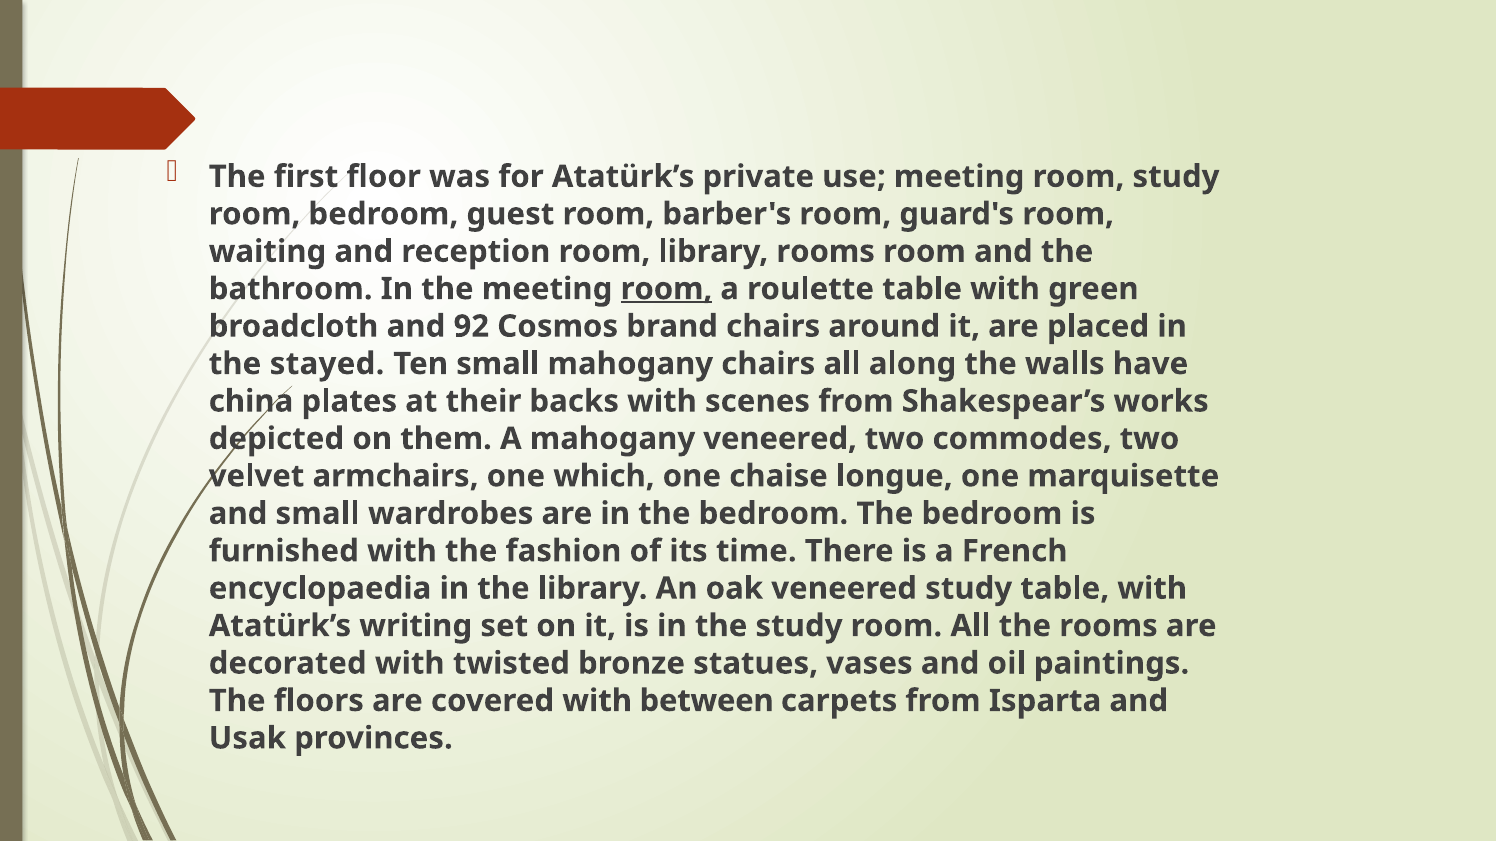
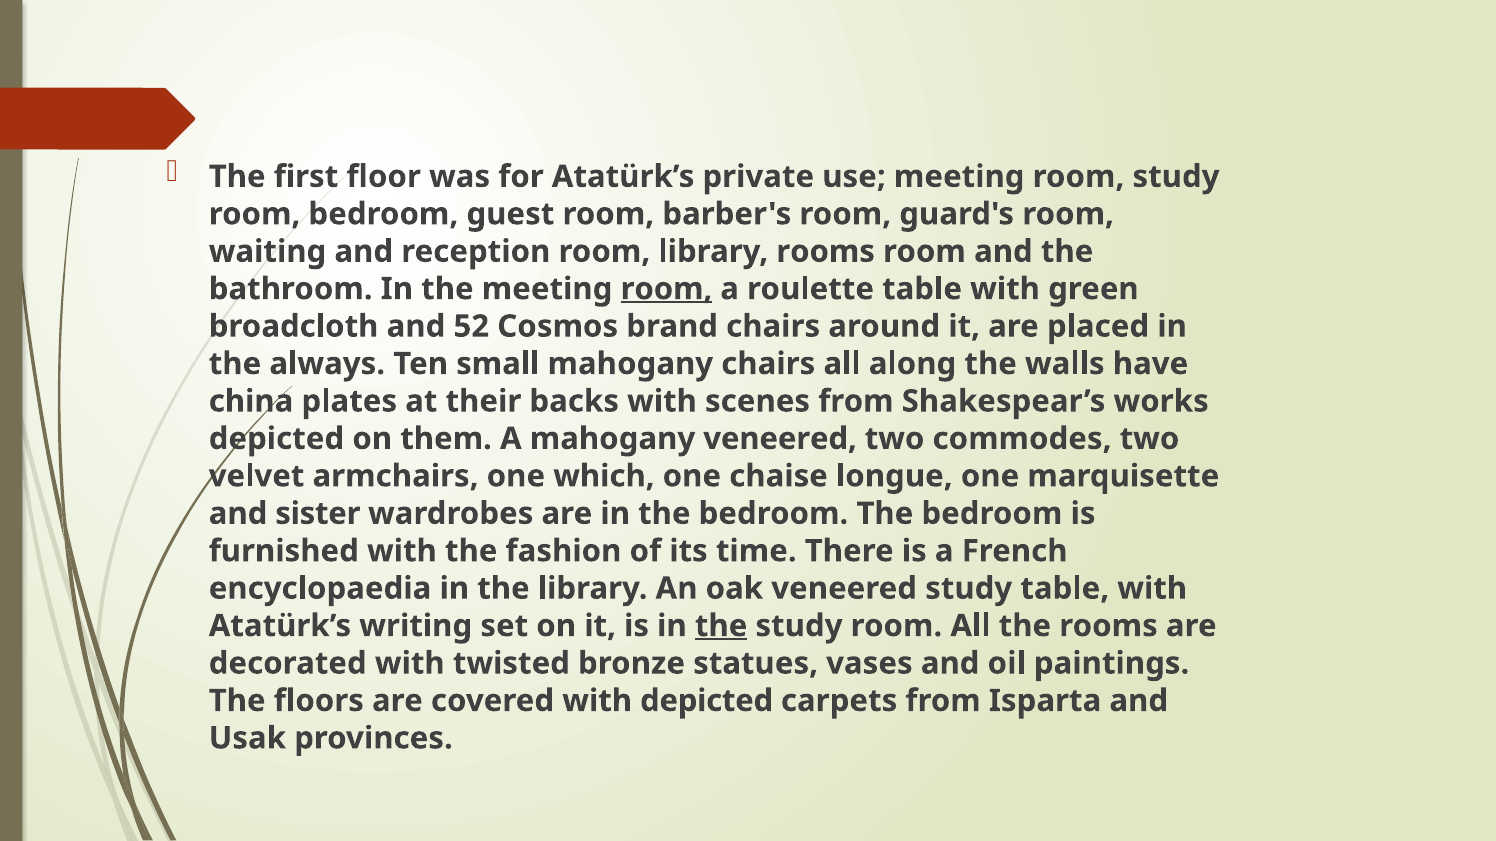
92: 92 -> 52
stayed: stayed -> always
and small: small -> sister
the at (721, 626) underline: none -> present
with between: between -> depicted
